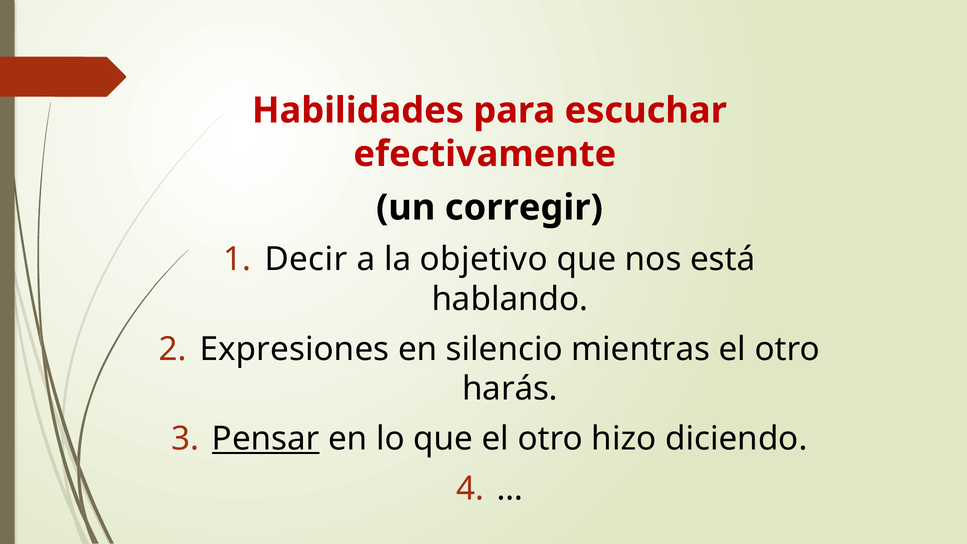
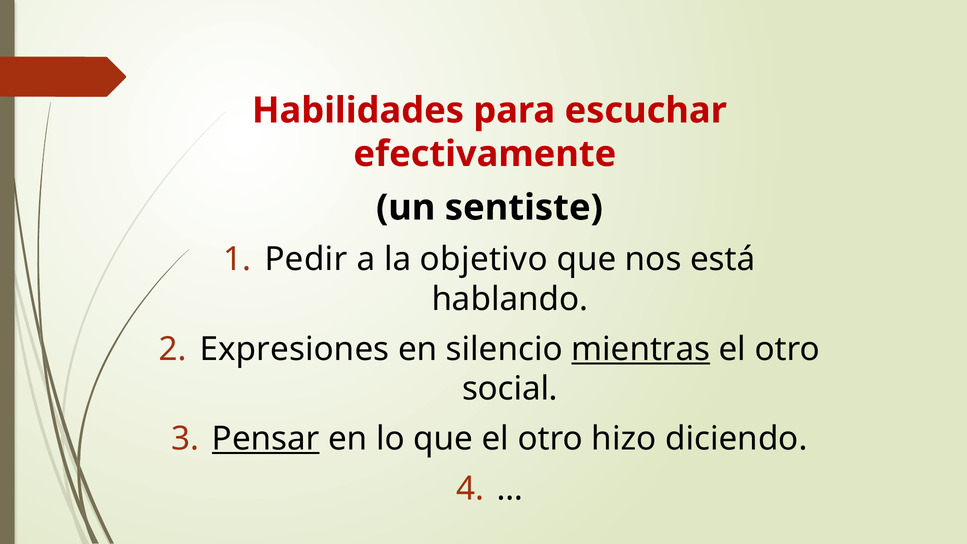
corregir: corregir -> sentiste
Decir: Decir -> Pedir
mientras underline: none -> present
harás: harás -> social
